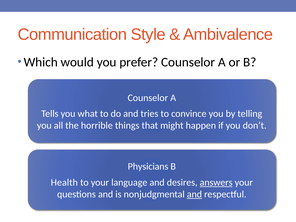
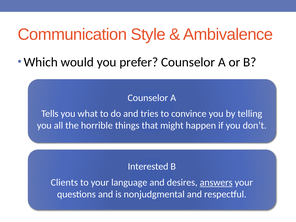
Physicians: Physicians -> Interested
Health: Health -> Clients
and at (194, 194) underline: present -> none
